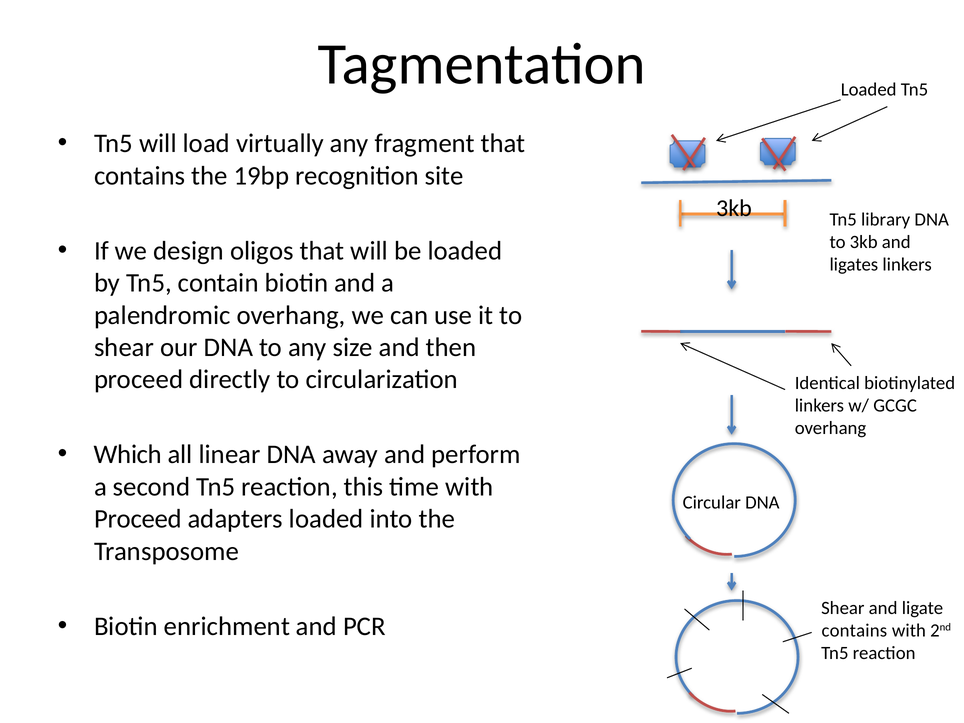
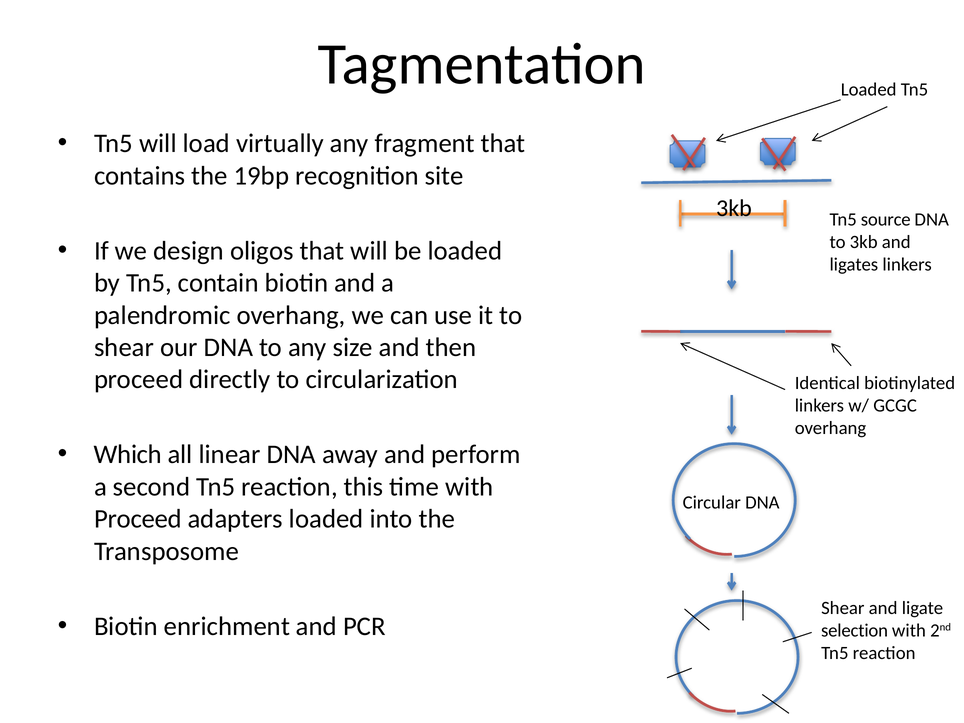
library: library -> source
contains at (854, 630): contains -> selection
